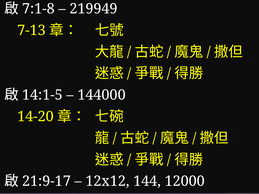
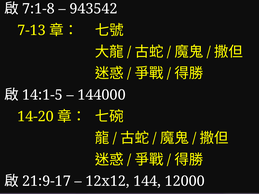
219949: 219949 -> 943542
